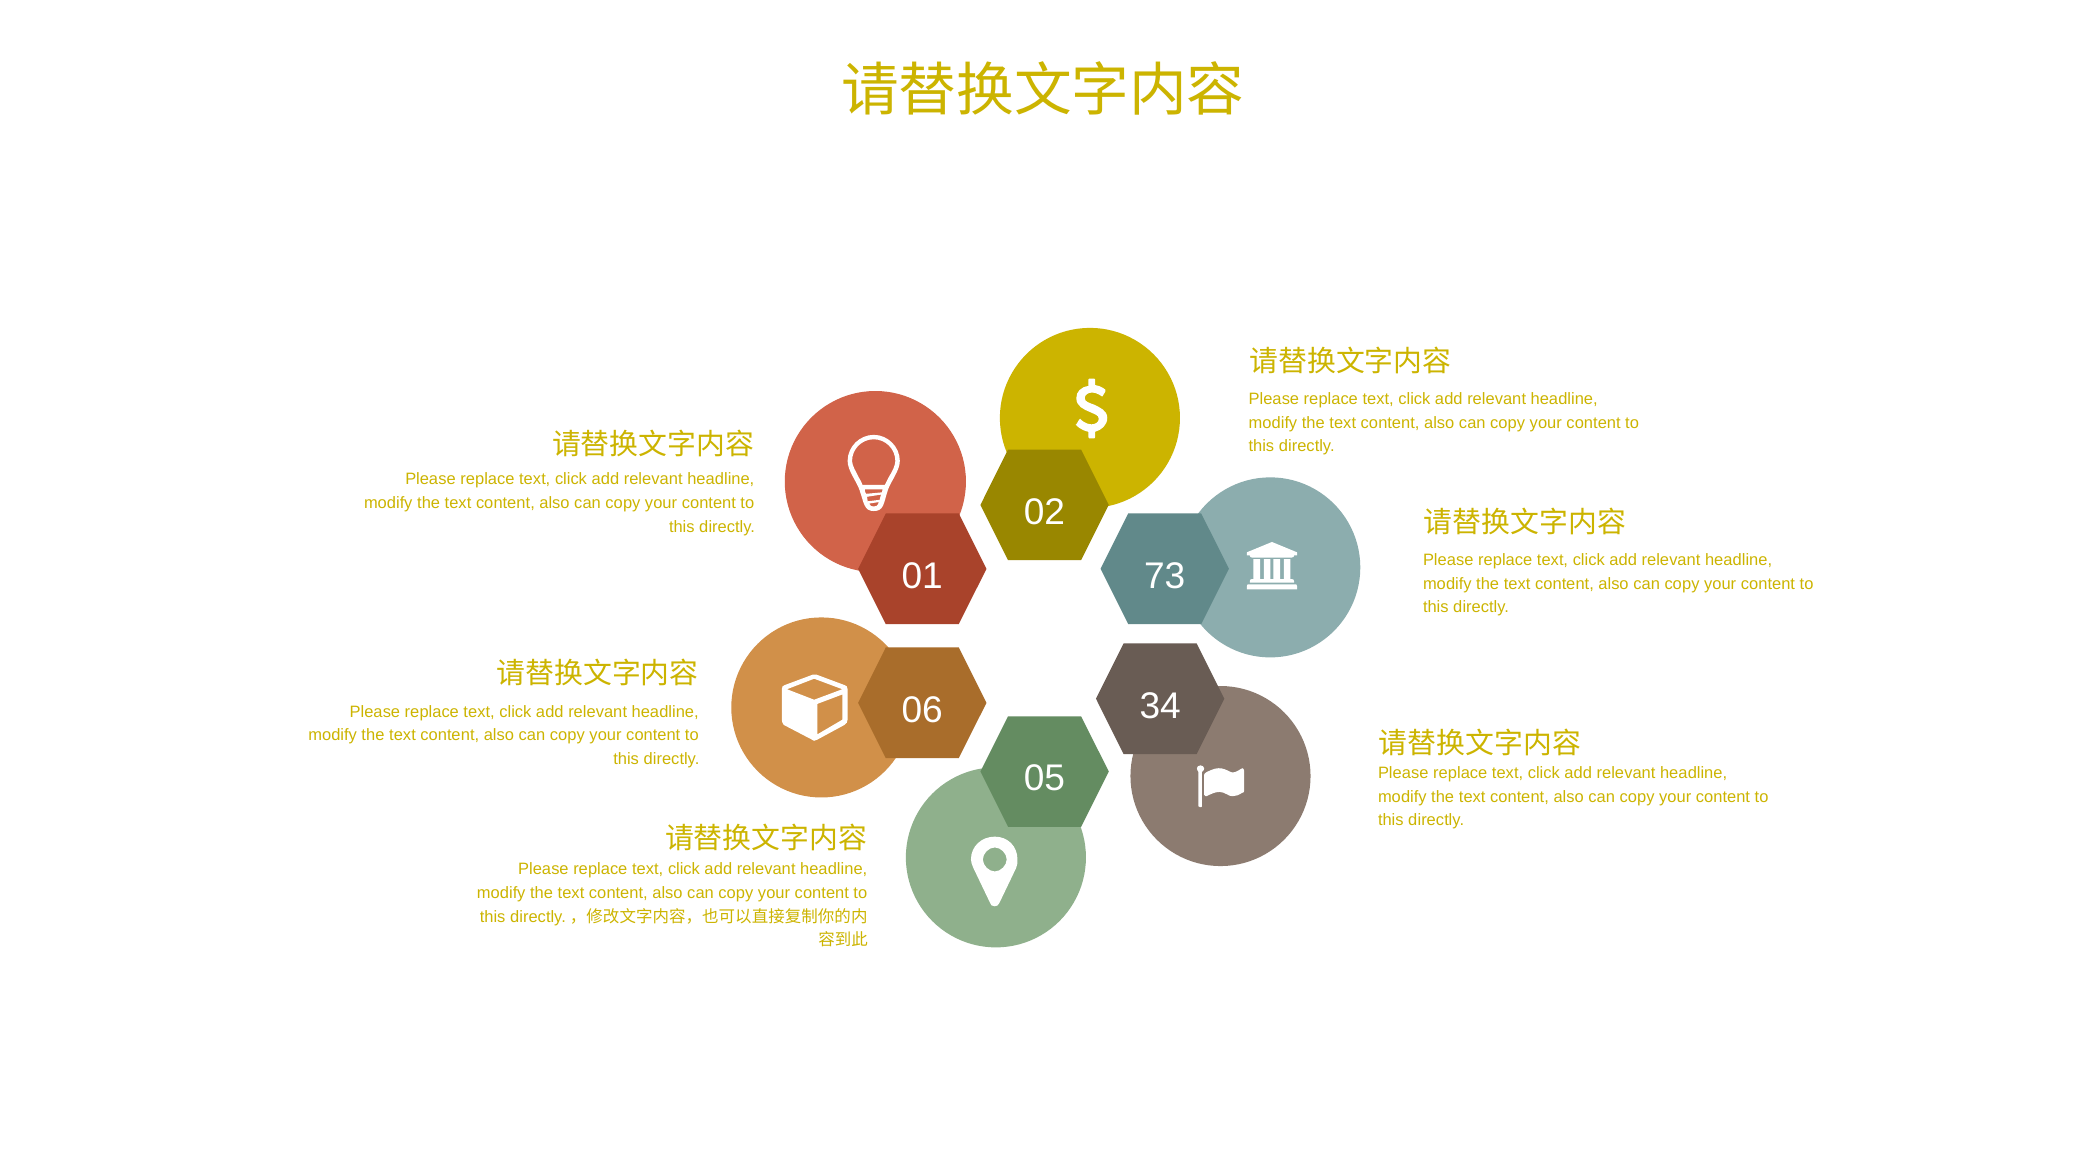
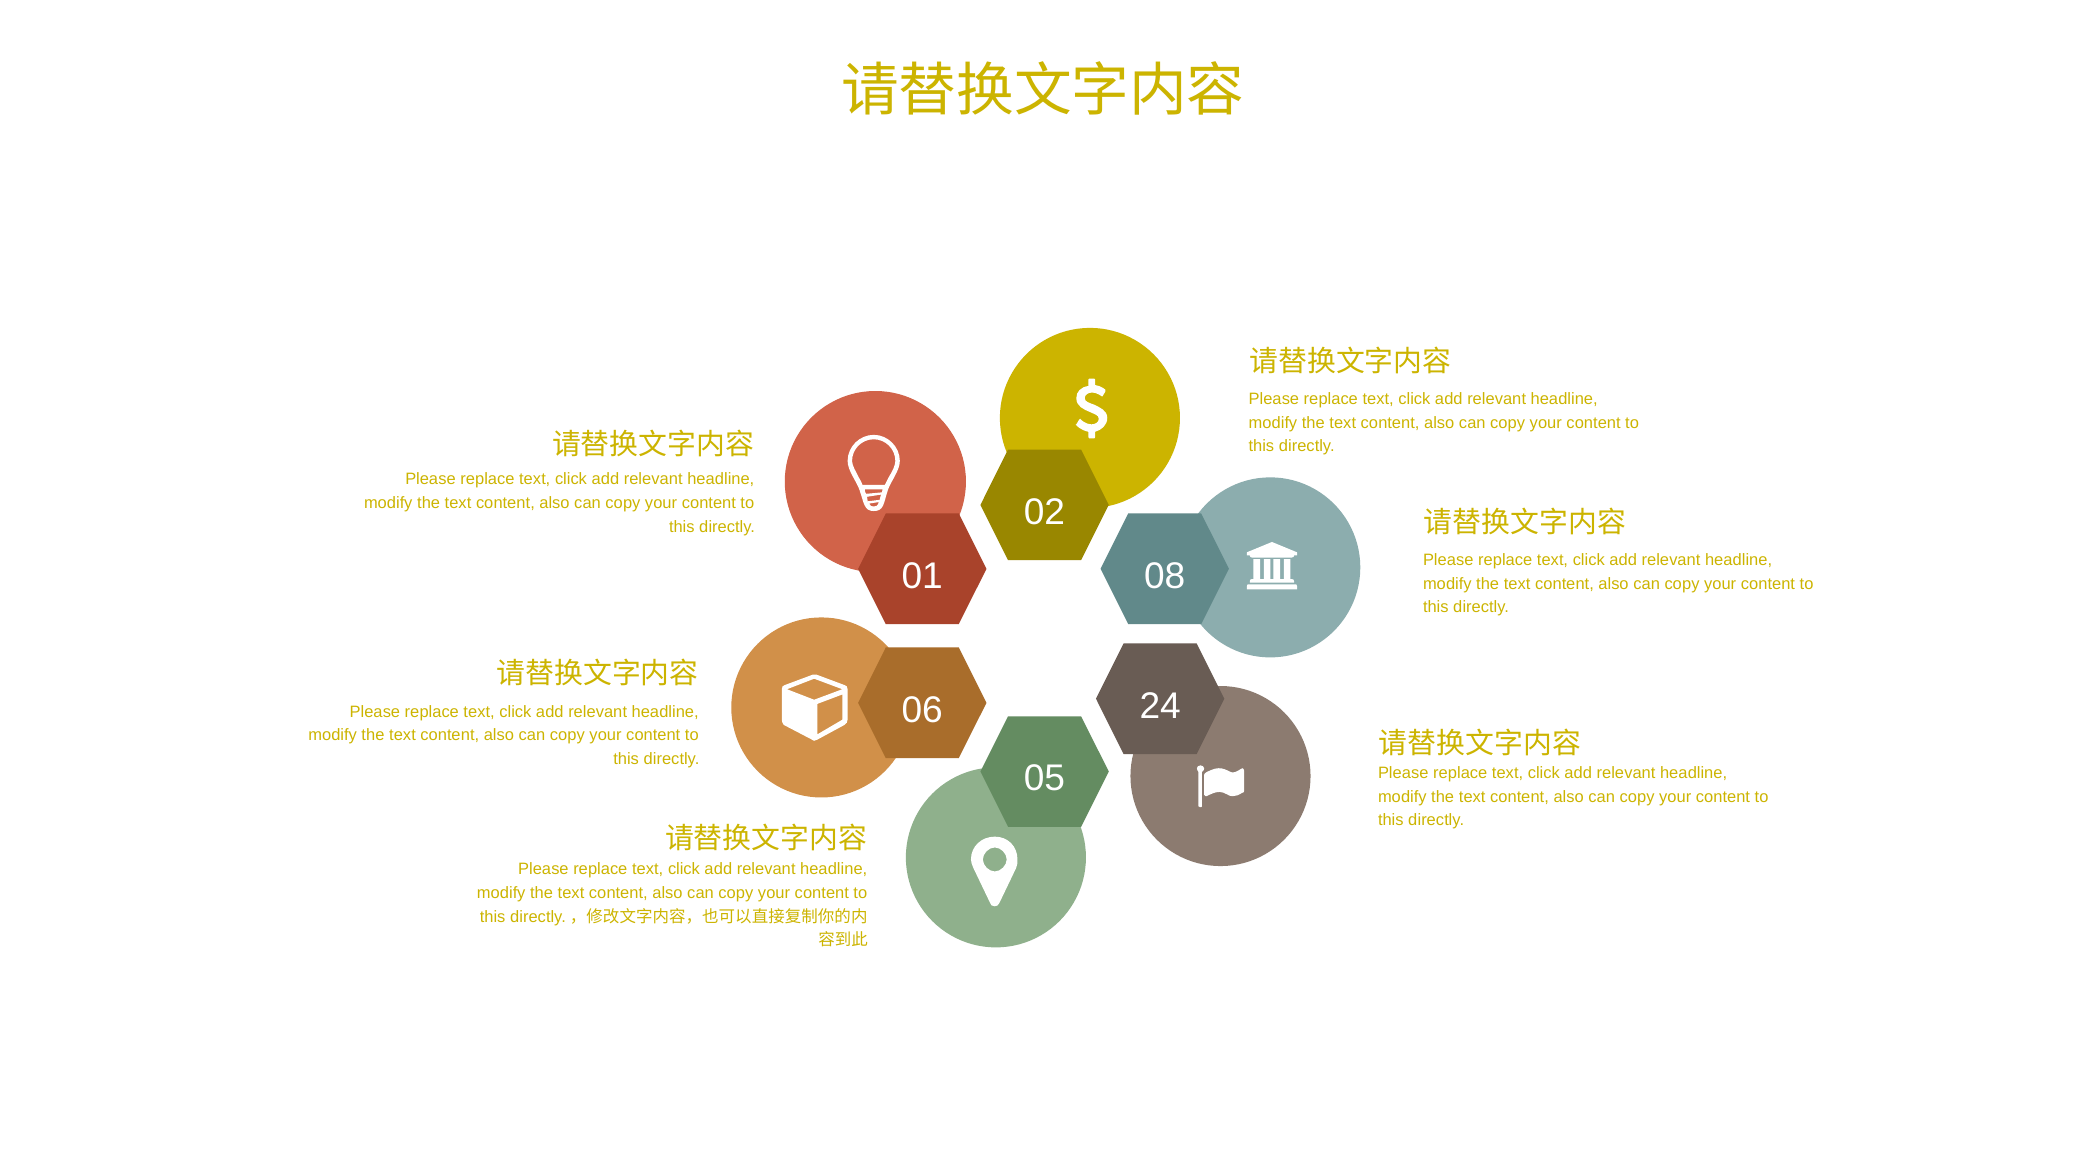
73: 73 -> 08
34: 34 -> 24
